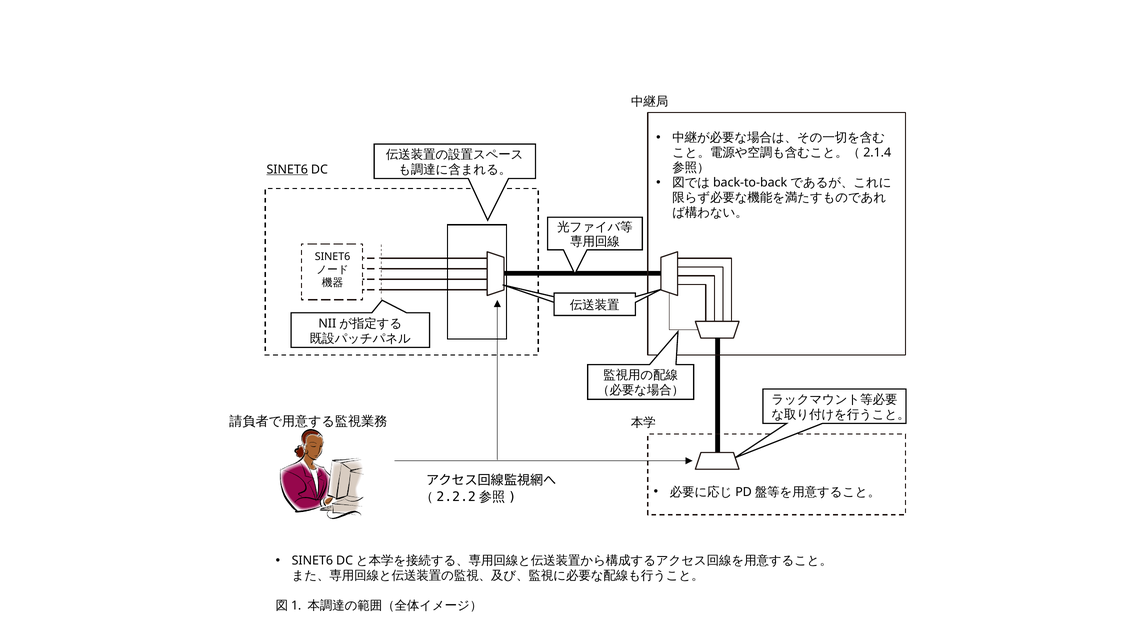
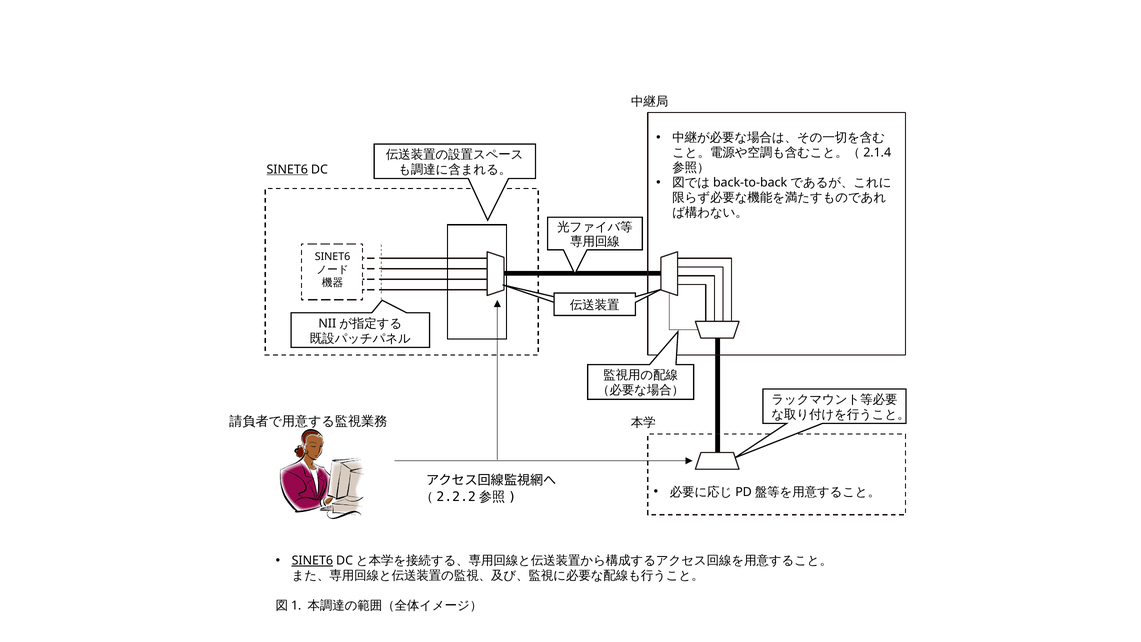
SINET6 at (312, 561) underline: none -> present
